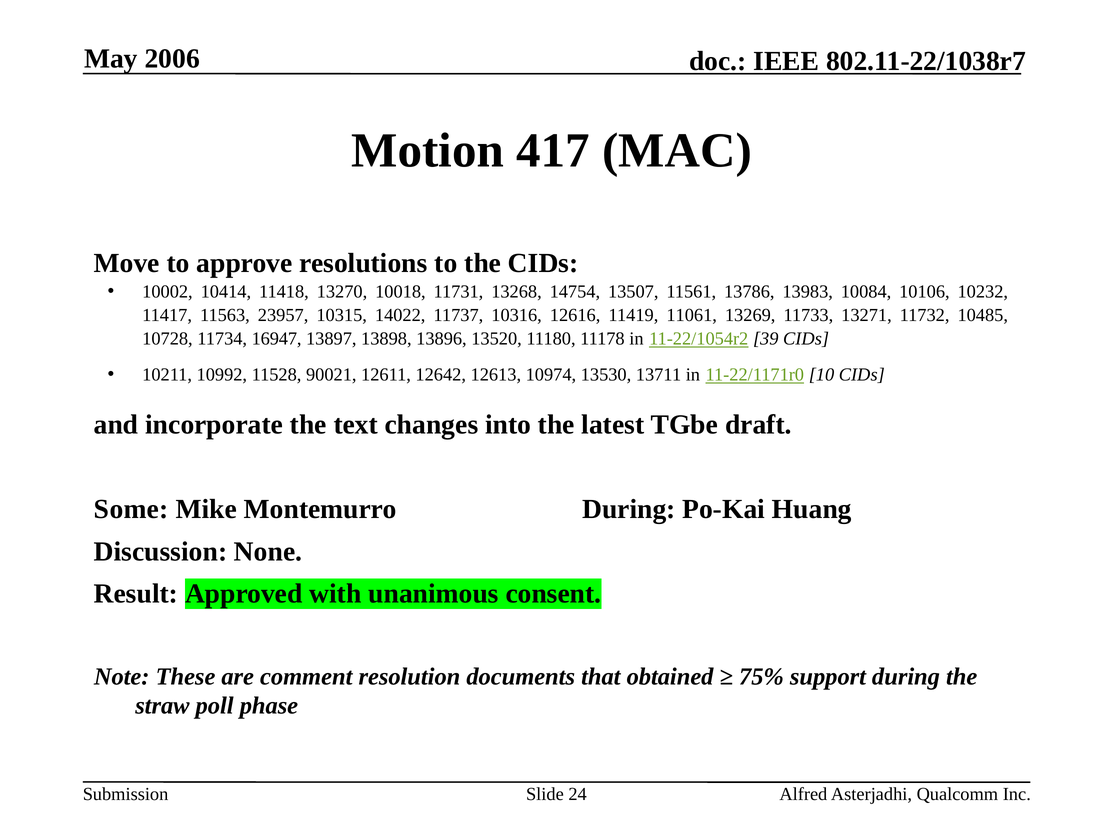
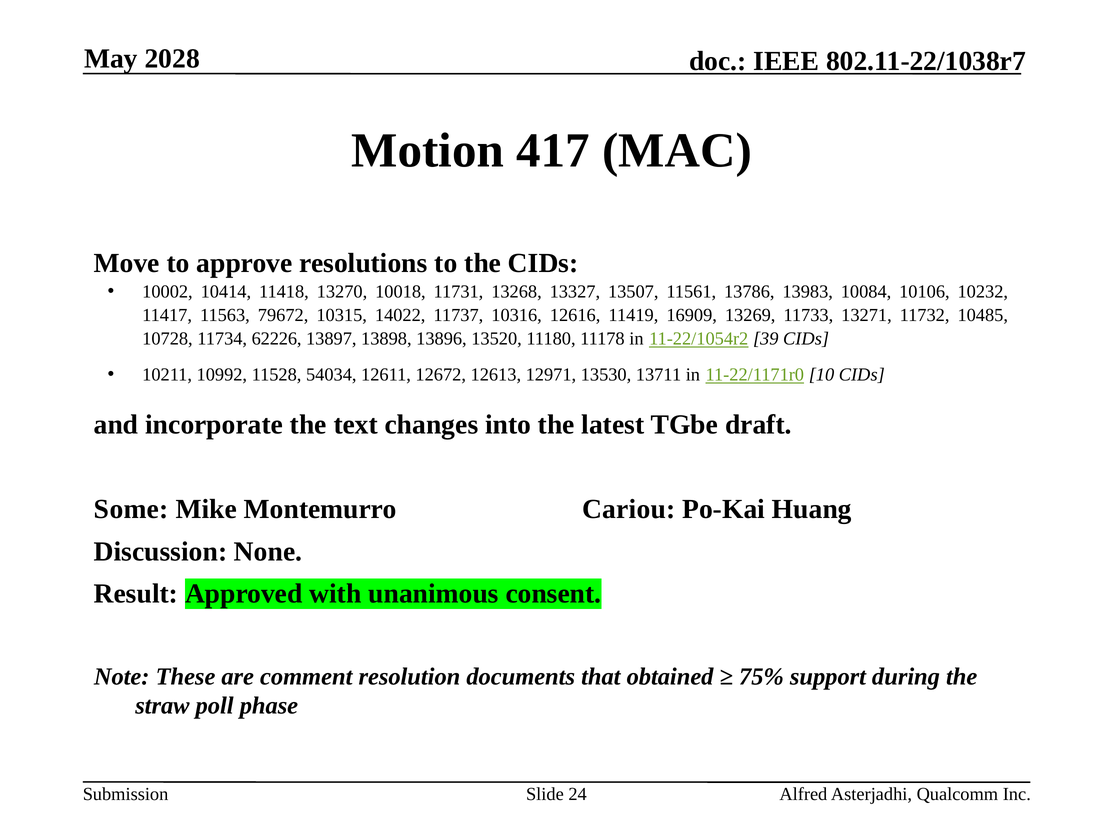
2006: 2006 -> 2028
14754: 14754 -> 13327
23957: 23957 -> 79672
11061: 11061 -> 16909
16947: 16947 -> 62226
90021: 90021 -> 54034
12642: 12642 -> 12672
10974: 10974 -> 12971
Montemurro During: During -> Cariou
